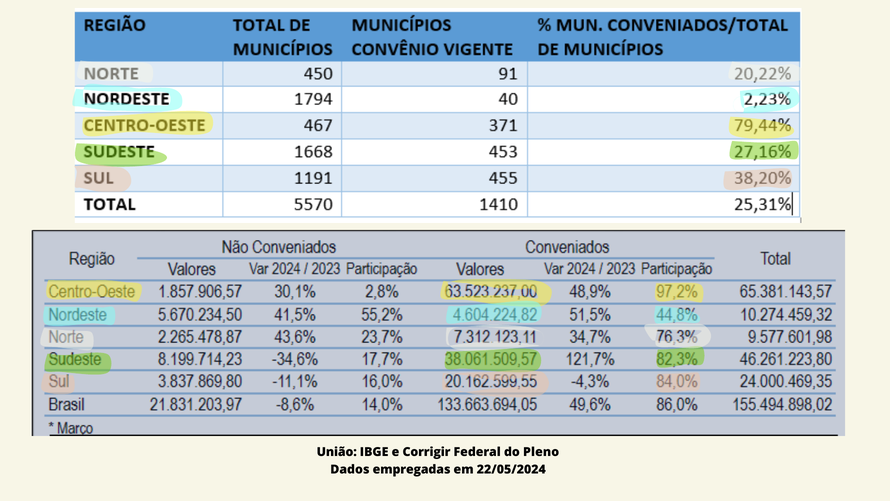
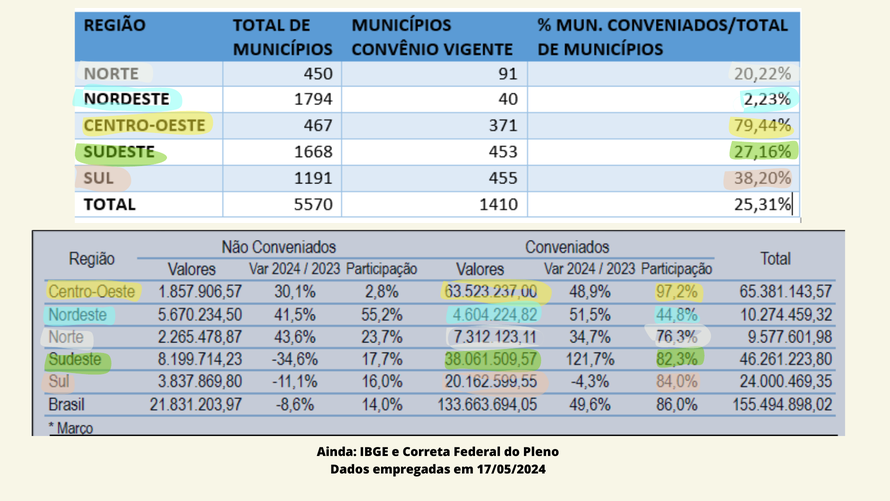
União: União -> Ainda
Corrigir: Corrigir -> Correta
22/05/2024: 22/05/2024 -> 17/05/2024
